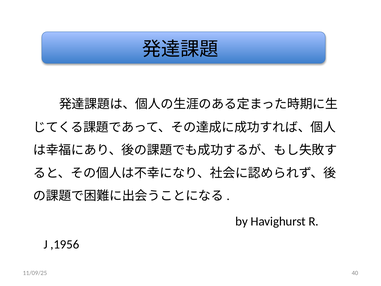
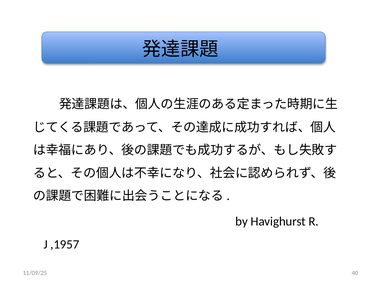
,1956: ,1956 -> ,1957
